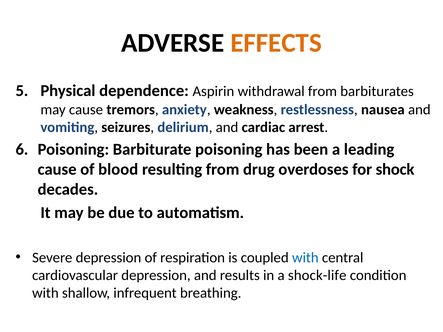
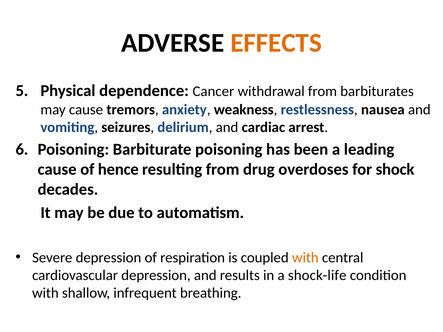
Aspirin: Aspirin -> Cancer
blood: blood -> hence
with at (305, 258) colour: blue -> orange
